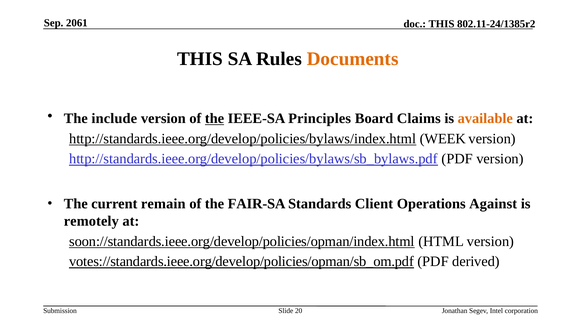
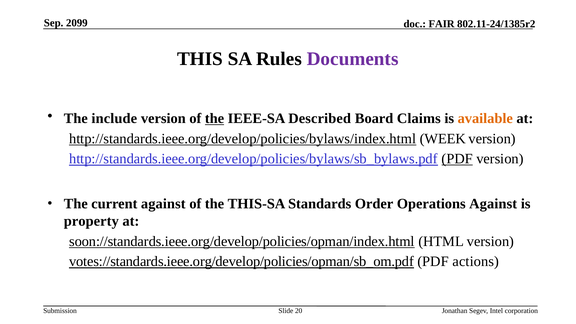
2061: 2061 -> 2099
THIS at (442, 24): THIS -> FAIR
Documents colour: orange -> purple
Principles: Principles -> Described
PDF at (457, 159) underline: none -> present
current remain: remain -> against
FAIR-SA: FAIR-SA -> THIS-SA
Client: Client -> Order
remotely: remotely -> property
derived: derived -> actions
